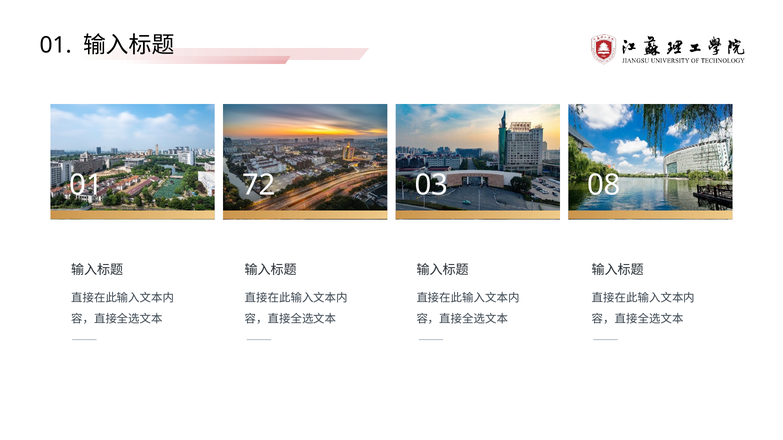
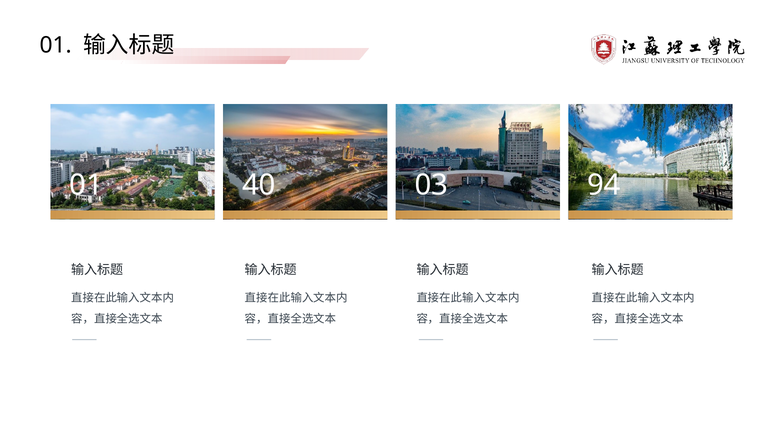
72: 72 -> 40
08: 08 -> 94
